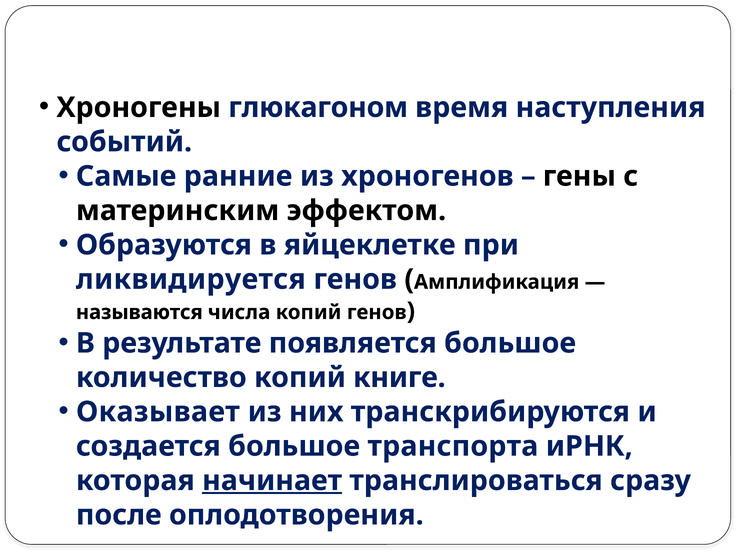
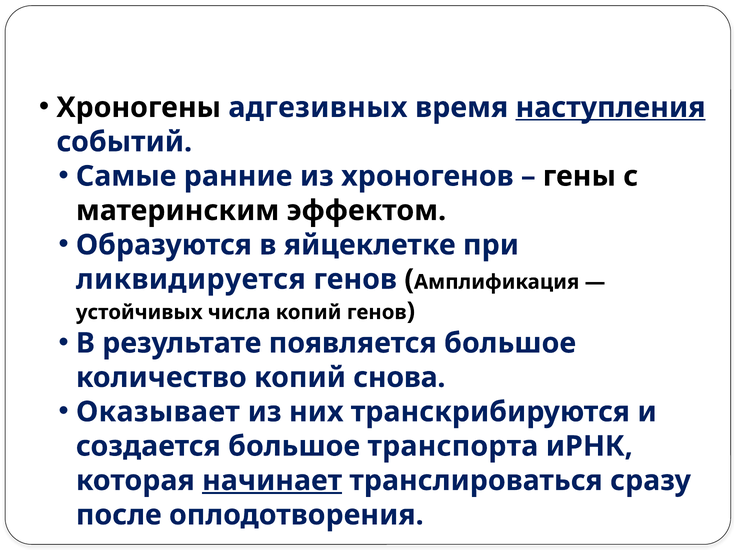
глюкагоном: глюкагоном -> адгезивных
наступления underline: none -> present
называются: называются -> устойчивых
книге: книге -> снова
